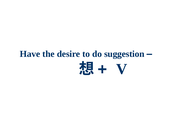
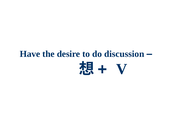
suggestion: suggestion -> discussion
